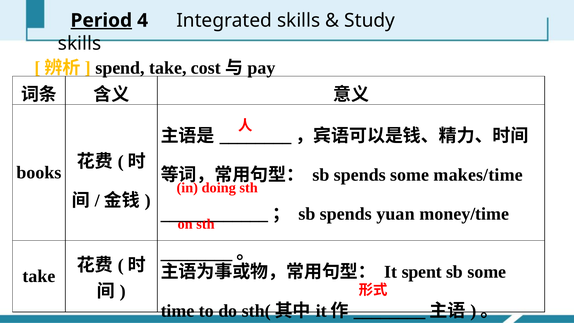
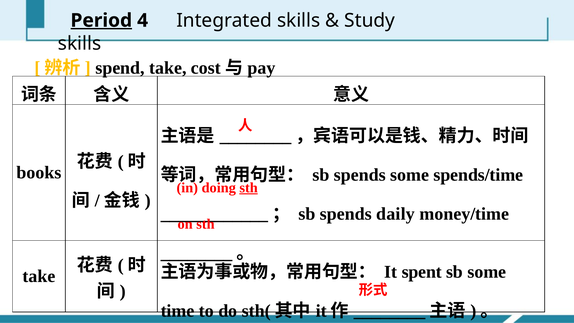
makes/time: makes/time -> spends/time
sth at (249, 188) underline: none -> present
yuan: yuan -> daily
